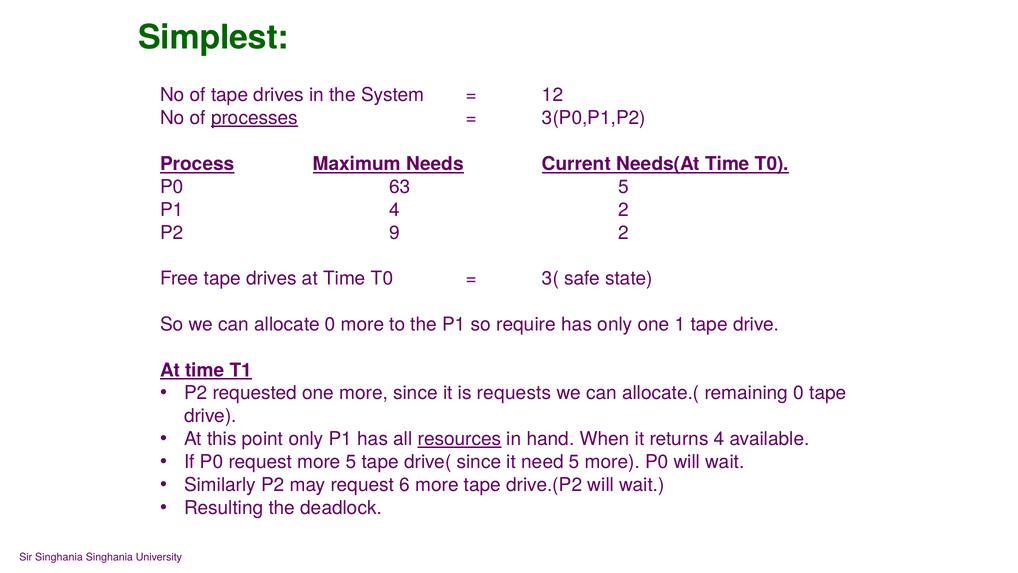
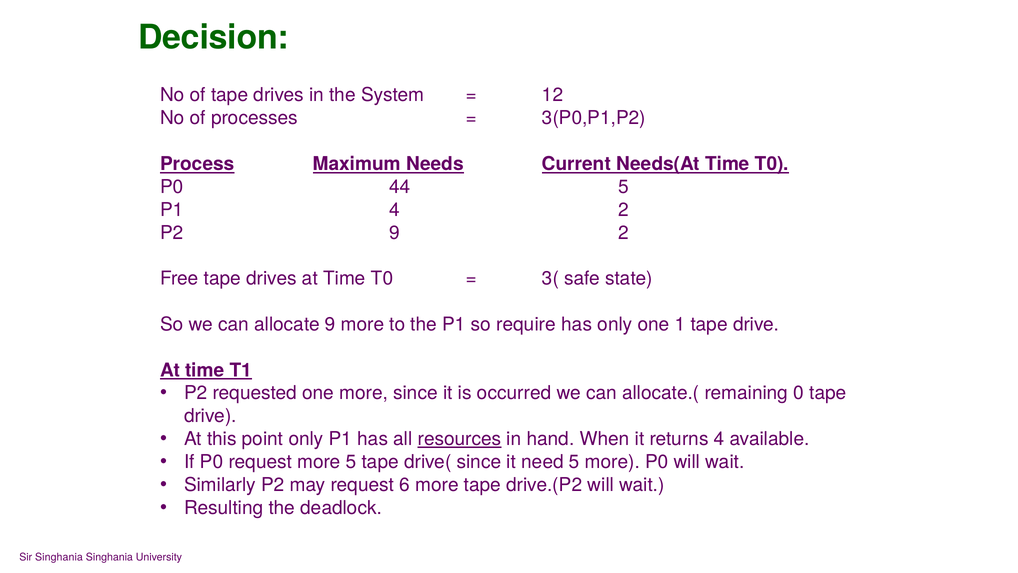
Simplest: Simplest -> Decision
processes underline: present -> none
63: 63 -> 44
allocate 0: 0 -> 9
requests: requests -> occurred
